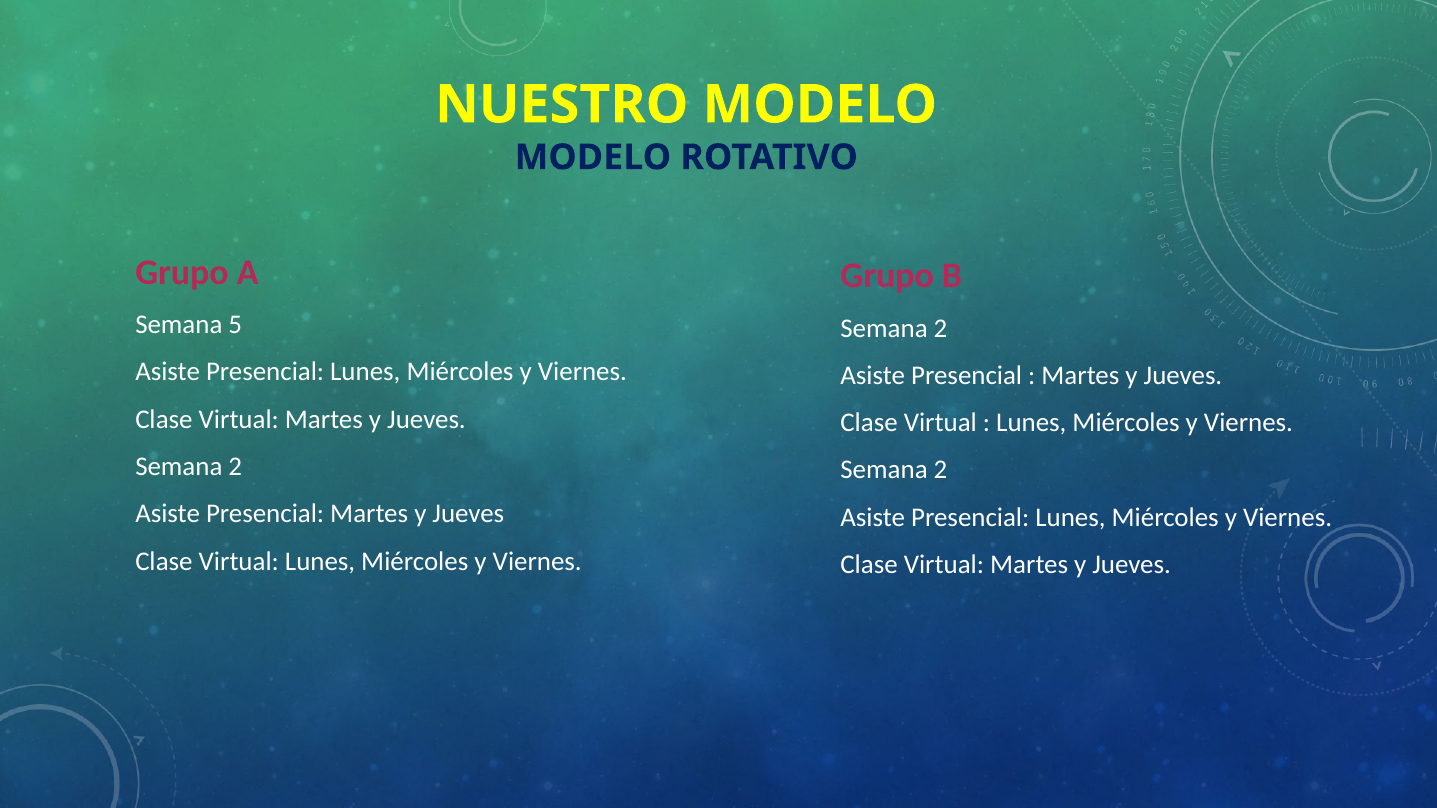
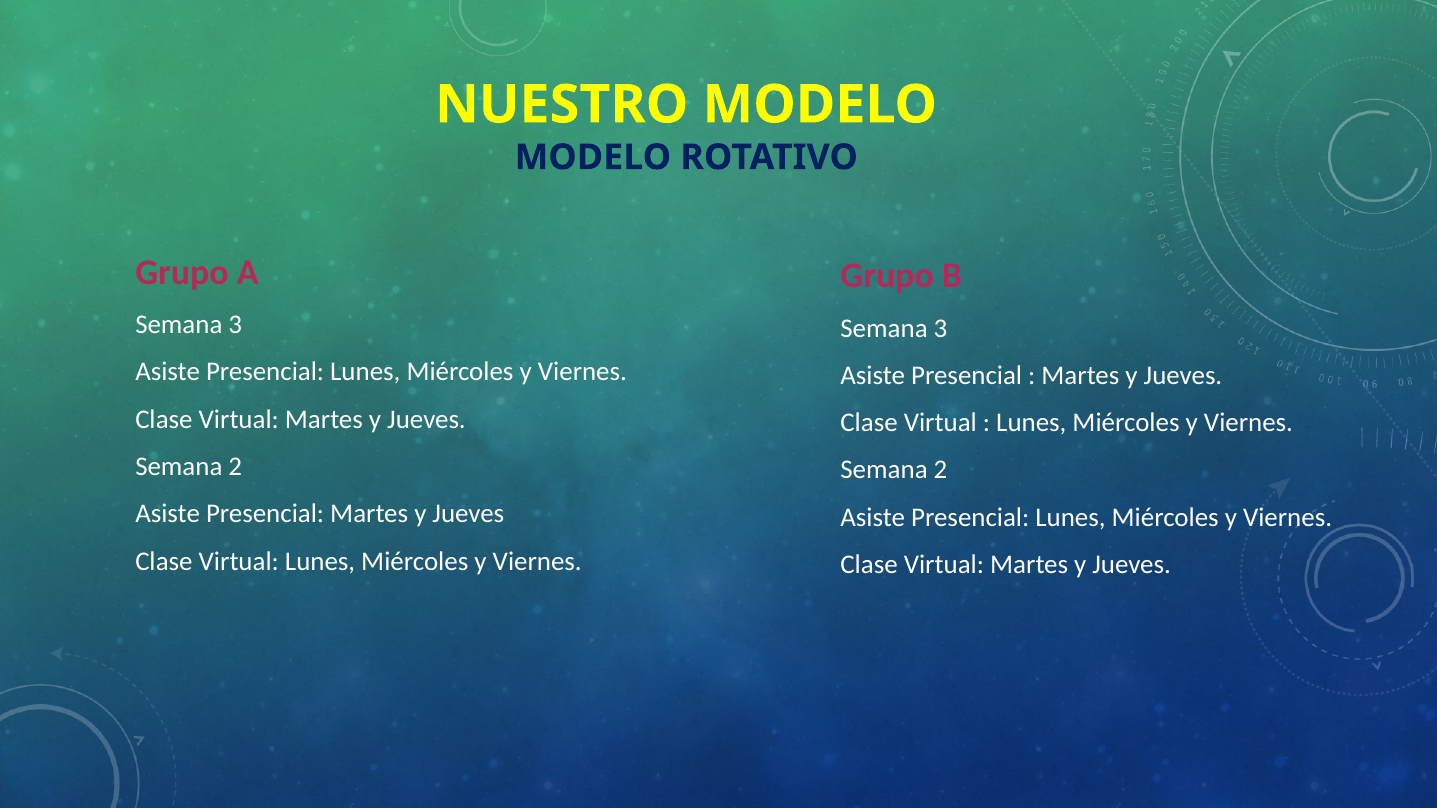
5 at (235, 325): 5 -> 3
2 at (940, 328): 2 -> 3
